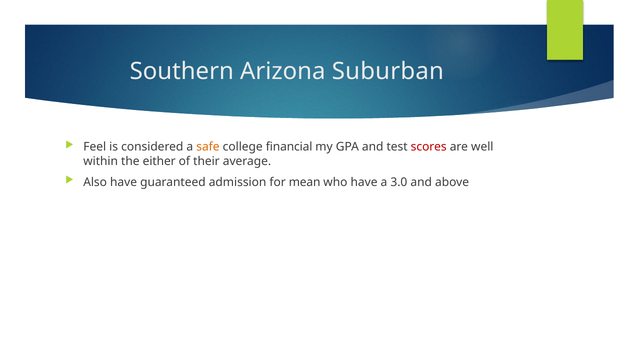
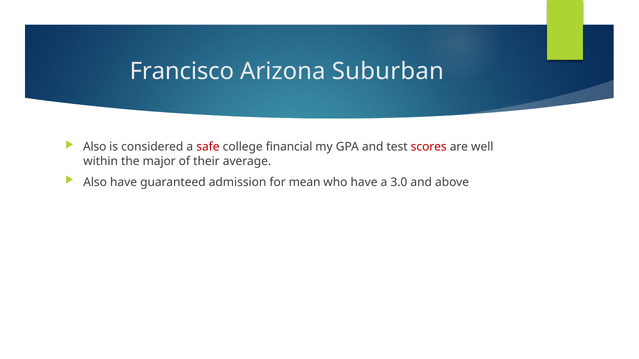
Southern: Southern -> Francisco
Feel at (95, 147): Feel -> Also
safe colour: orange -> red
either: either -> major
